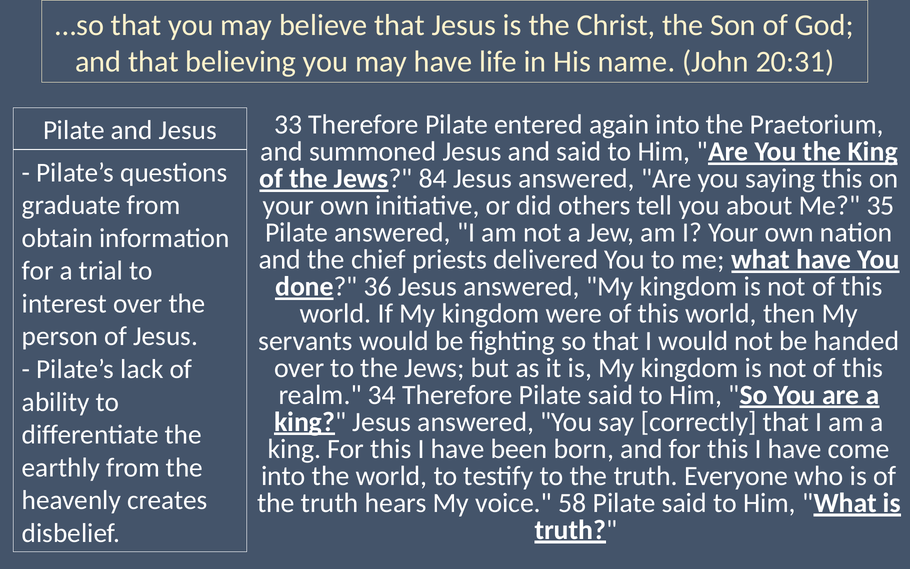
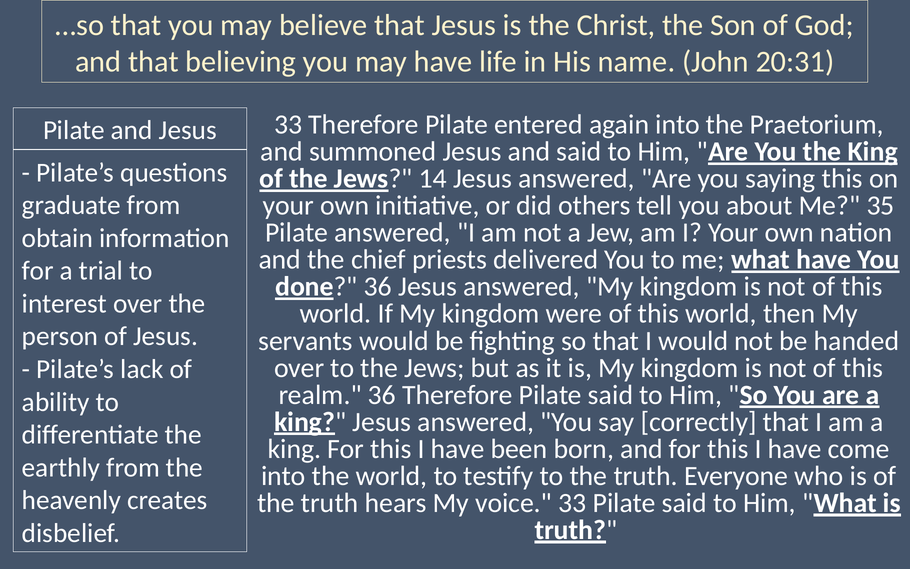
84: 84 -> 14
realm 34: 34 -> 36
voice 58: 58 -> 33
